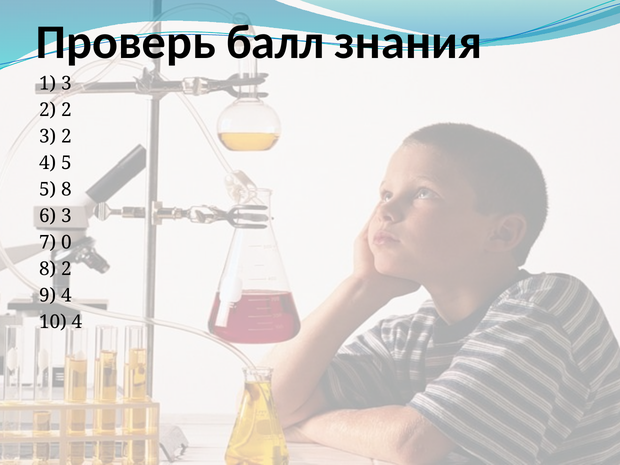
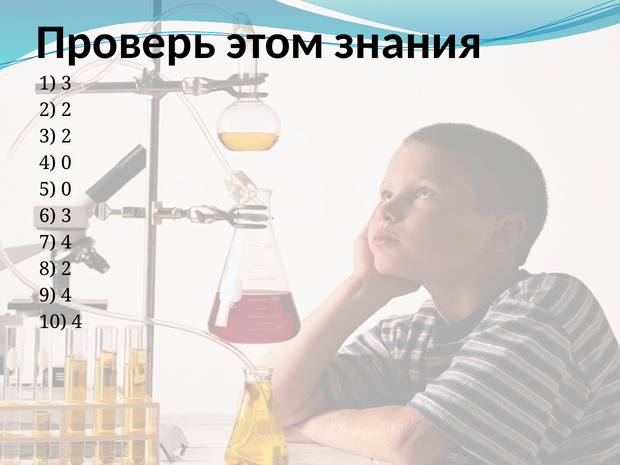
балл: балл -> этом
4 5: 5 -> 0
5 8: 8 -> 0
7 0: 0 -> 4
